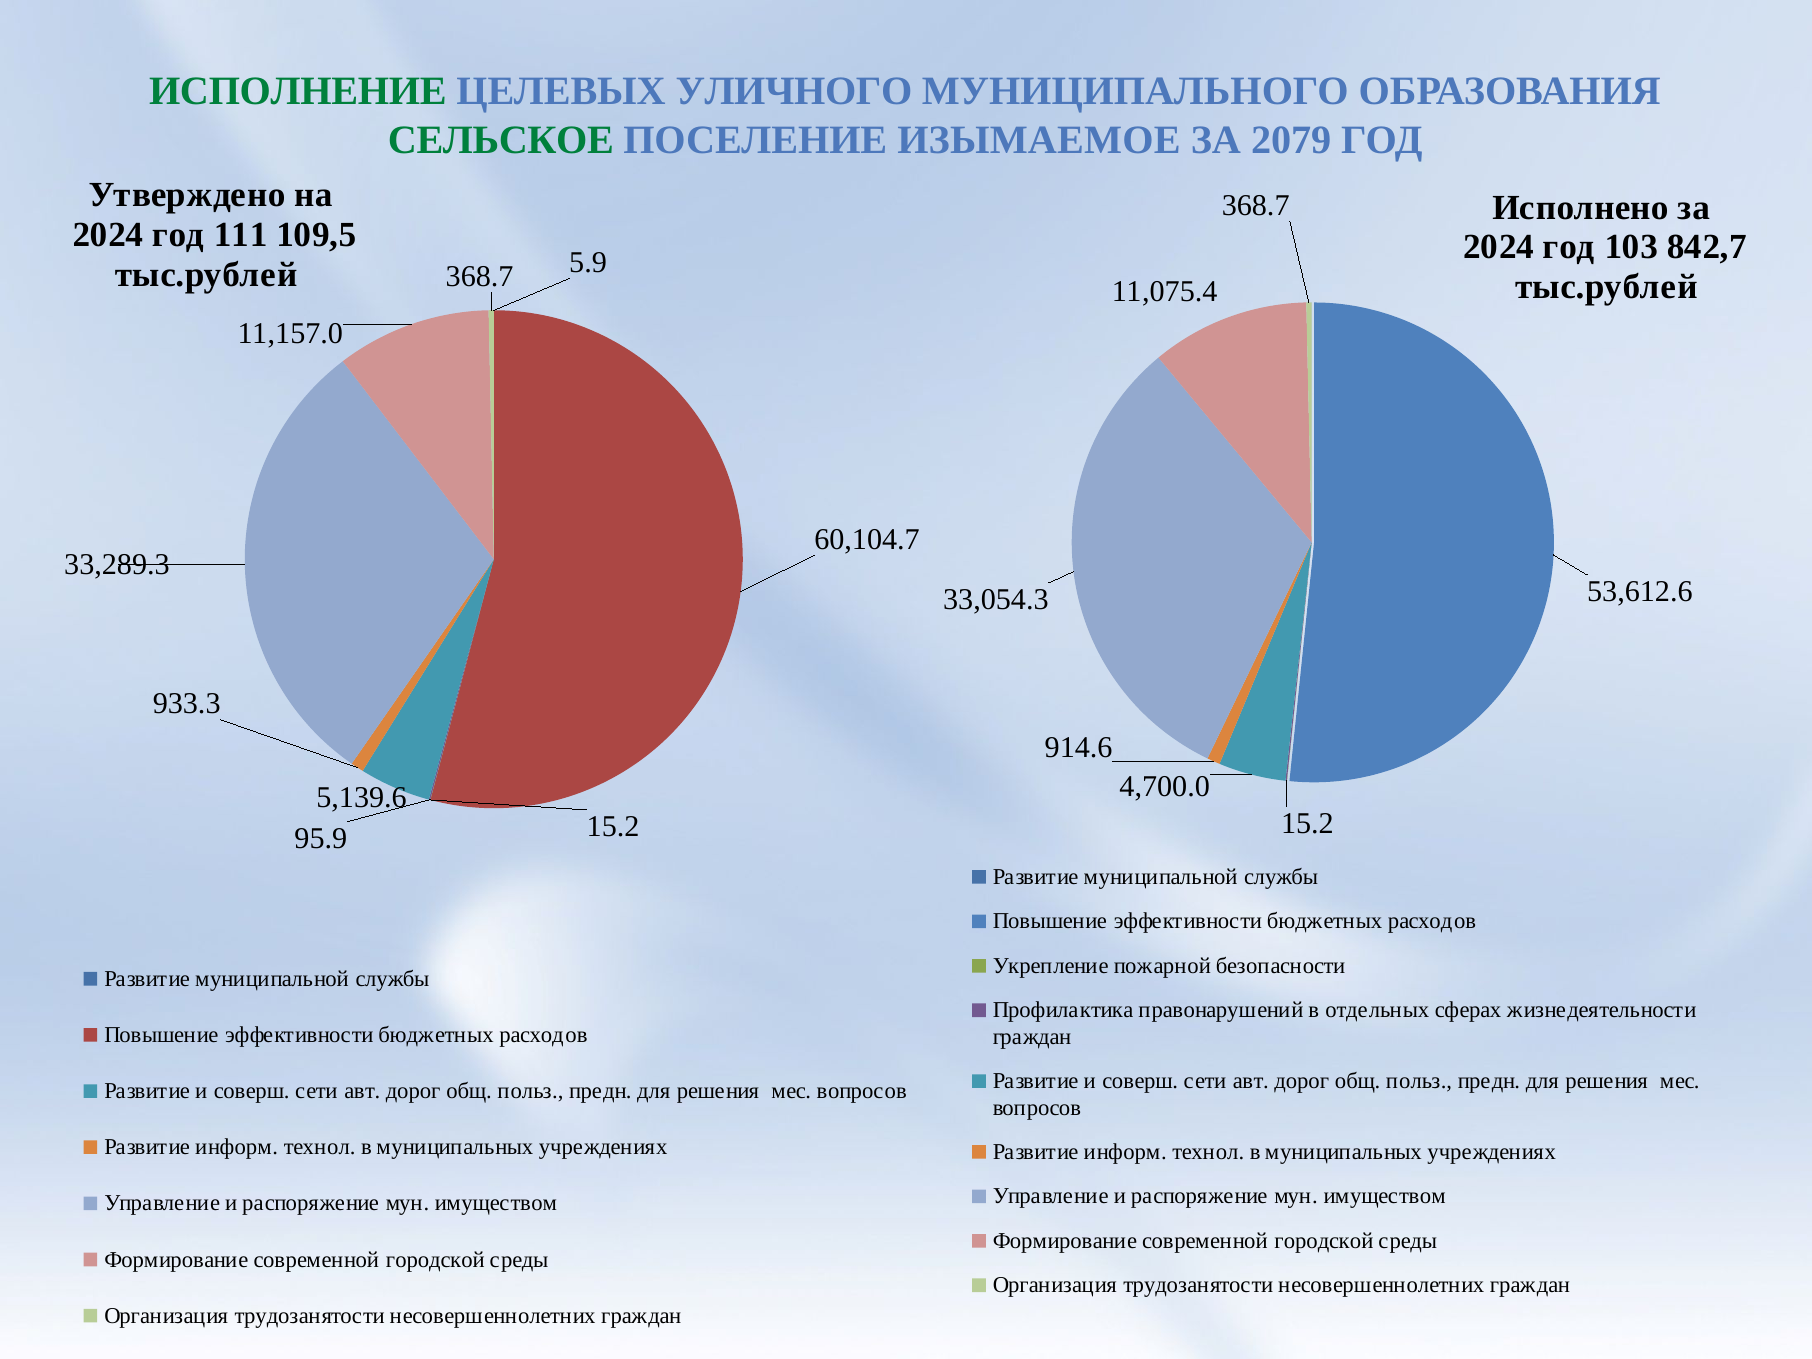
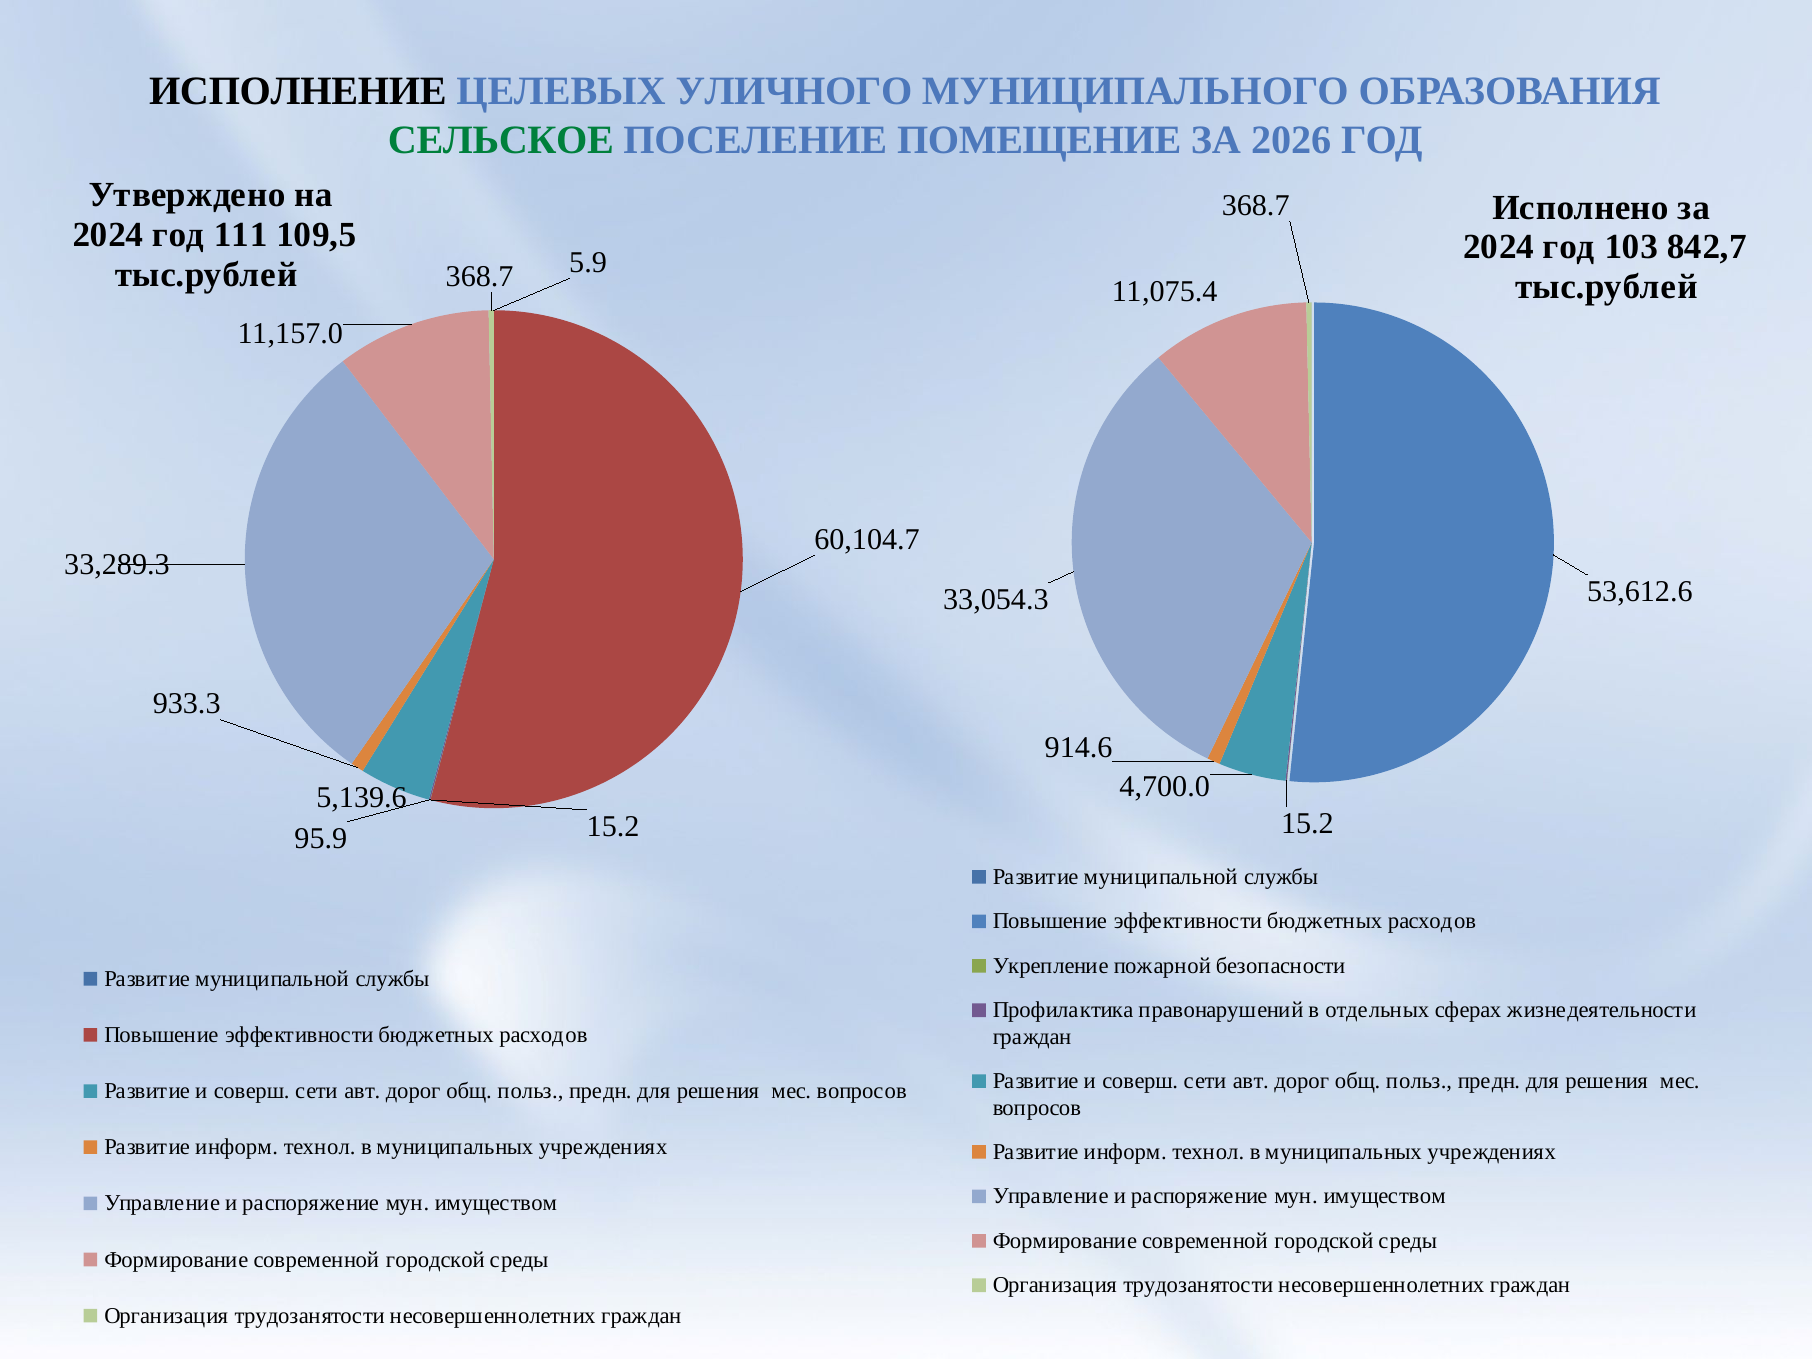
ИСПОЛНЕНИЕ colour: green -> black
ИЗЫМАЕМОЕ: ИЗЫМАЕМОЕ -> ПОМЕЩЕНИЕ
2079: 2079 -> 2026
